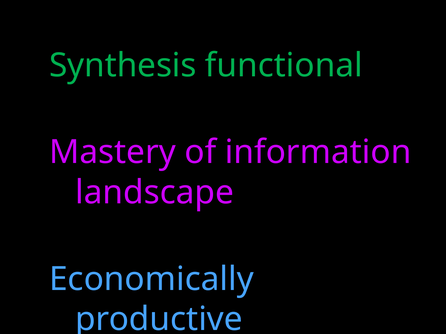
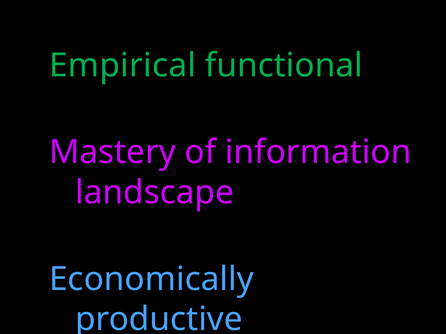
Synthesis: Synthesis -> Empirical
